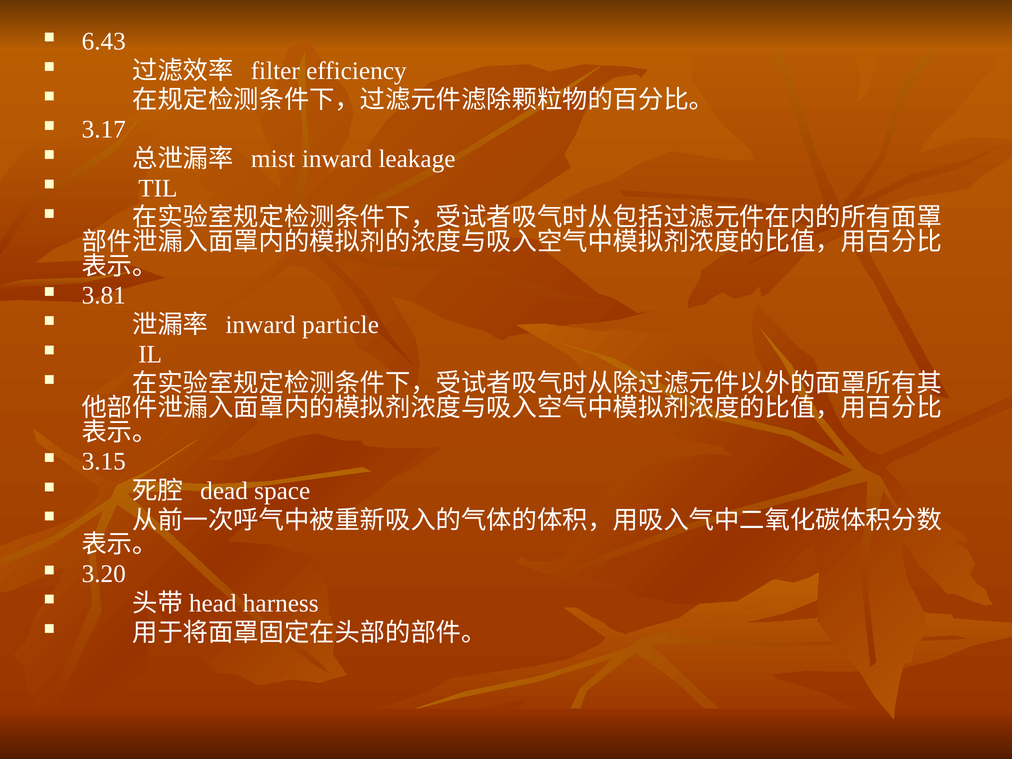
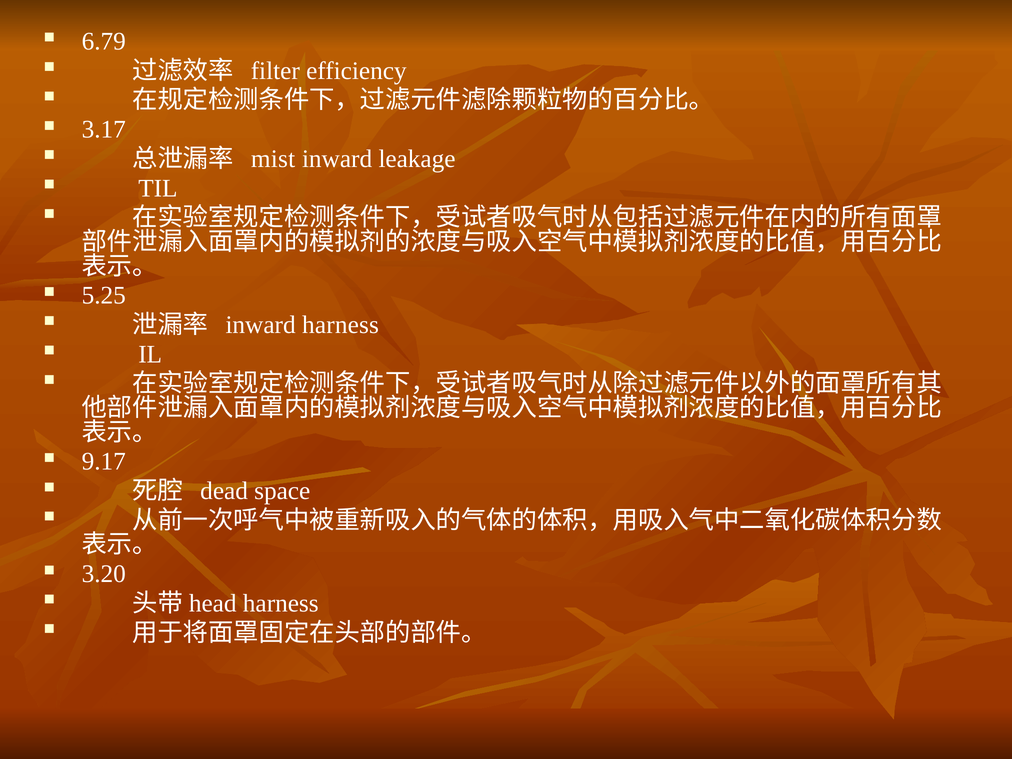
6.43: 6.43 -> 6.79
3.81: 3.81 -> 5.25
inward particle: particle -> harness
3.15: 3.15 -> 9.17
